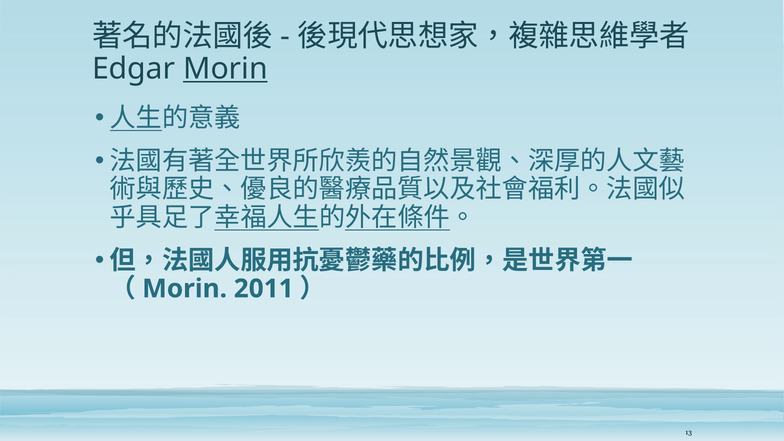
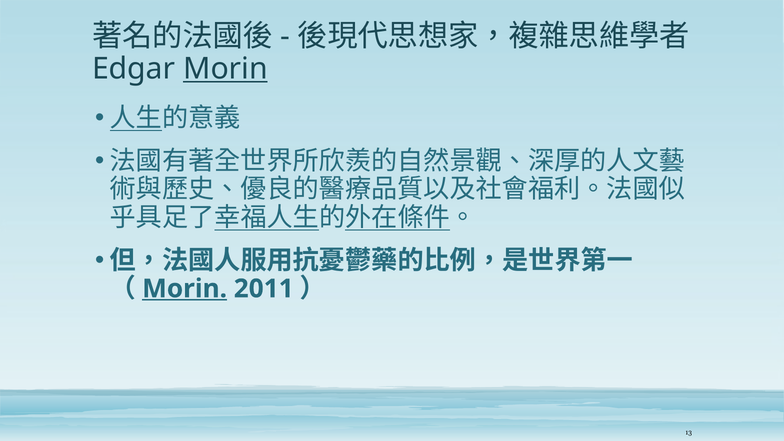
Morin at (185, 289) underline: none -> present
